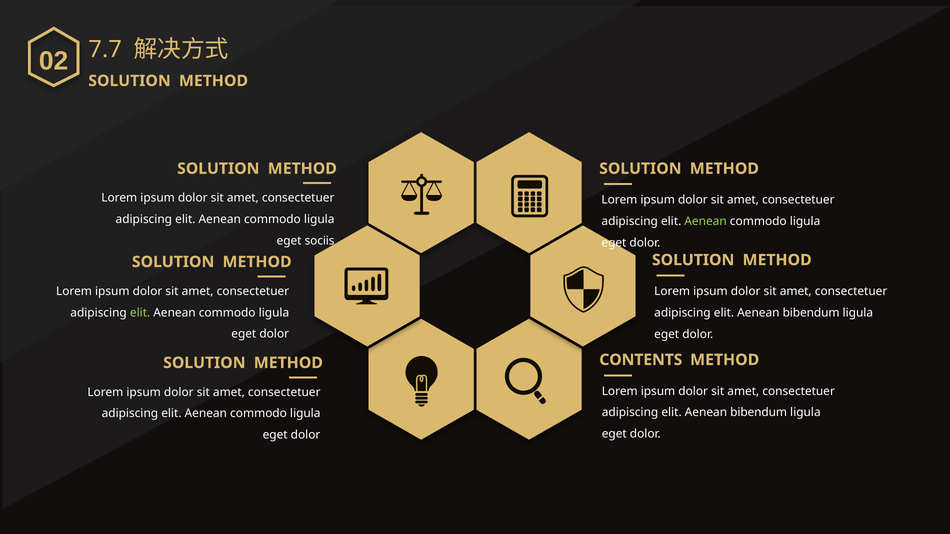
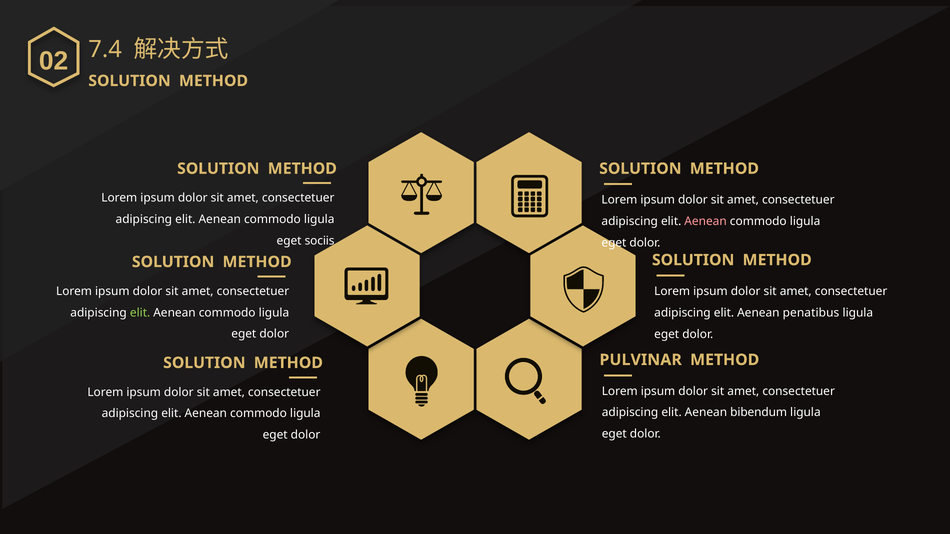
7.7: 7.7 -> 7.4
Aenean at (706, 221) colour: light green -> pink
bibendum at (811, 313): bibendum -> penatibus
CONTENTS: CONTENTS -> PULVINAR
